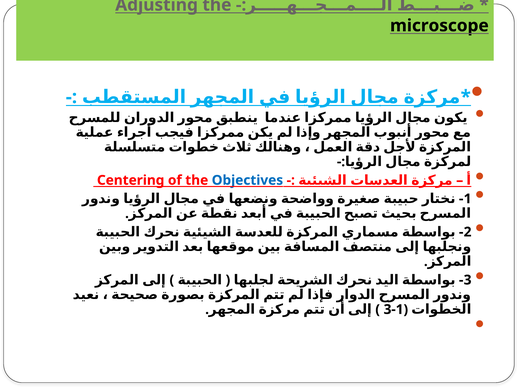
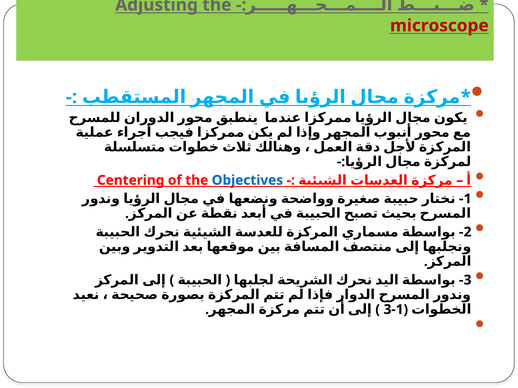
microscope colour: black -> red
